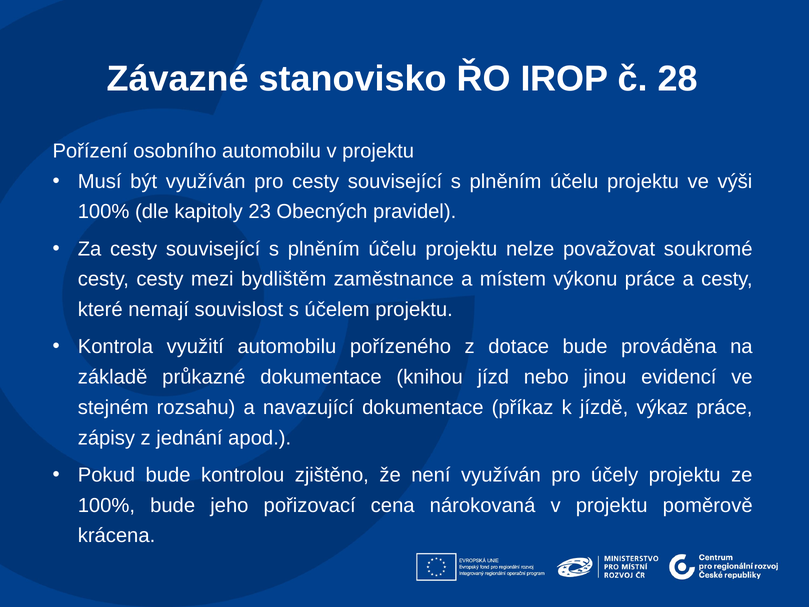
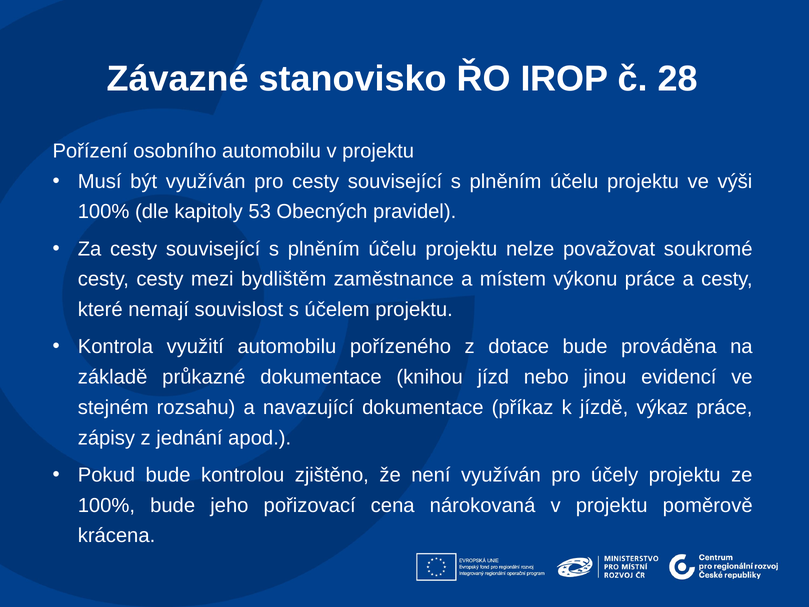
23: 23 -> 53
